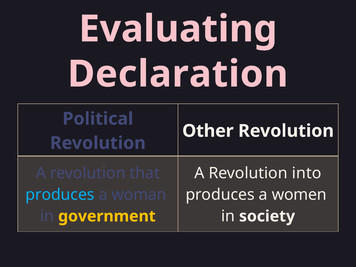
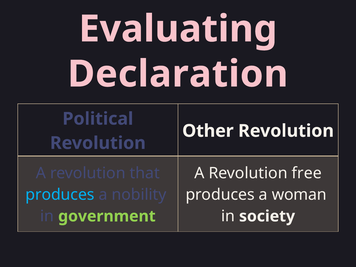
into: into -> free
woman: woman -> nobility
women: women -> woman
government colour: yellow -> light green
